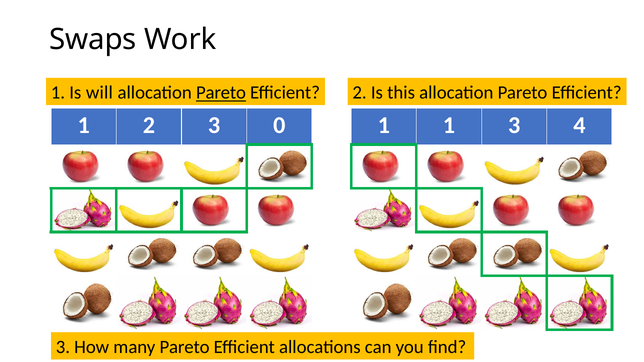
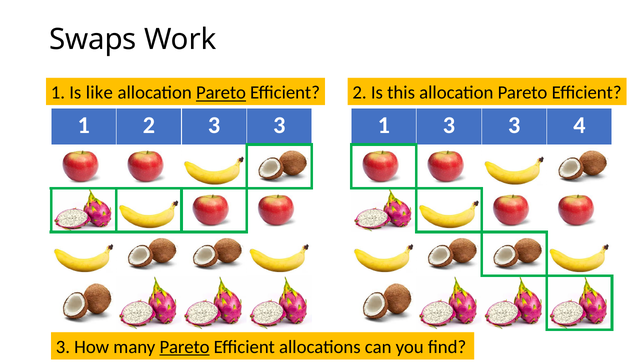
will: will -> like
2 3 0: 0 -> 3
1 1: 1 -> 3
Pareto at (185, 347) underline: none -> present
